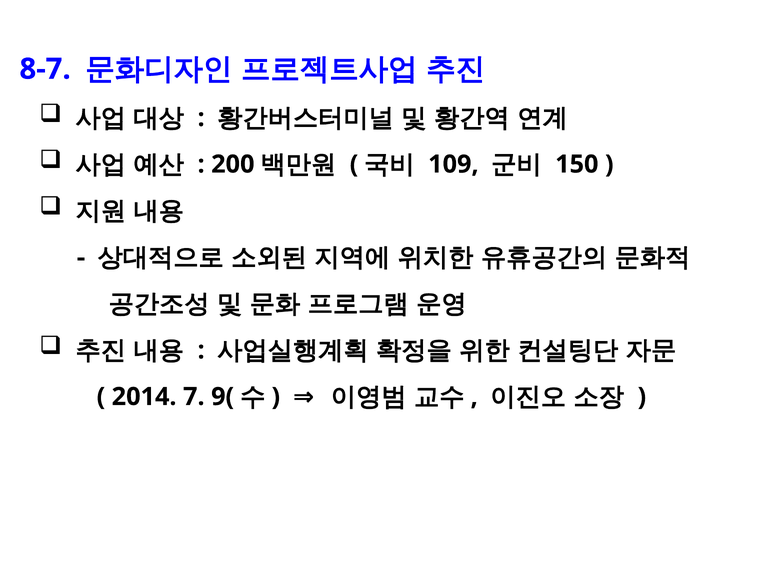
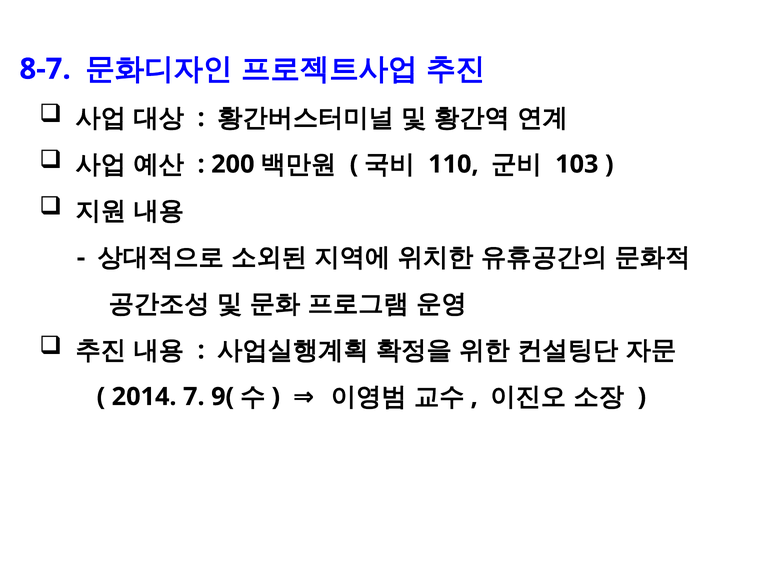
109: 109 -> 110
150: 150 -> 103
